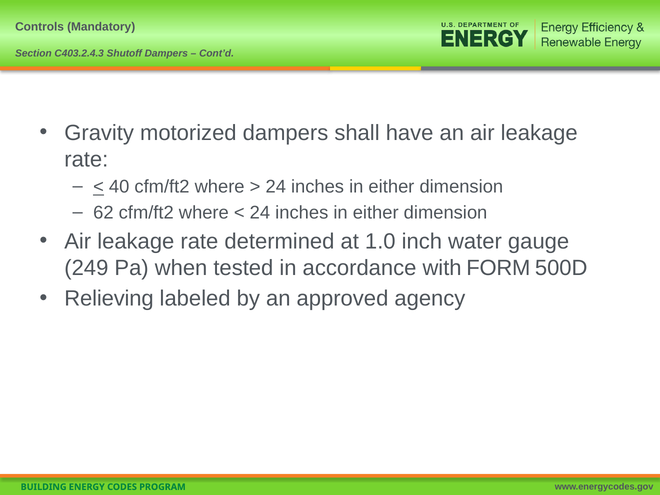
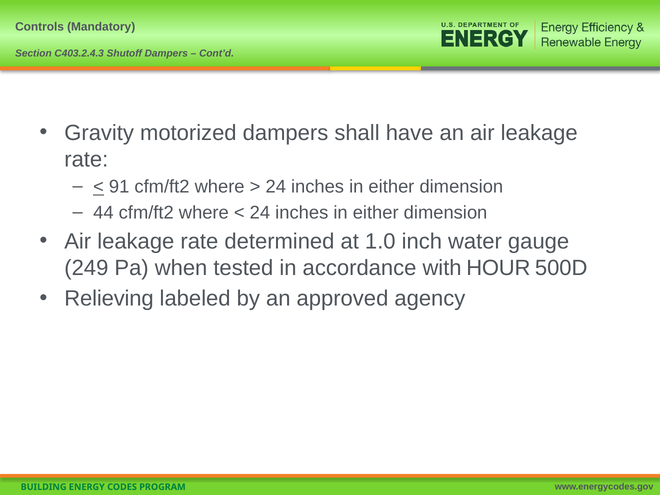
40: 40 -> 91
62: 62 -> 44
FORM: FORM -> HOUR
